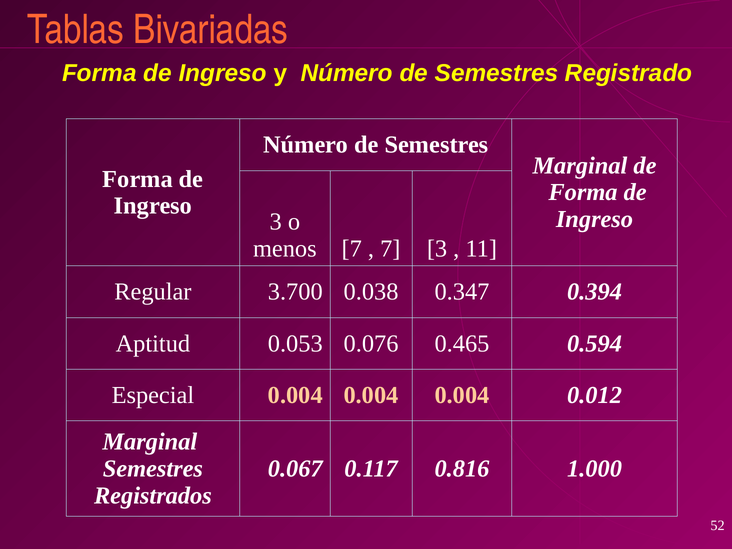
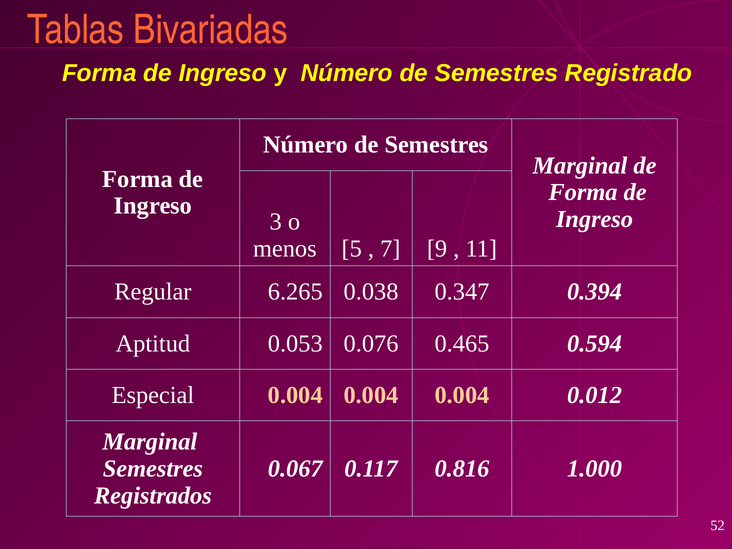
menos 7: 7 -> 5
7 3: 3 -> 9
3.700: 3.700 -> 6.265
